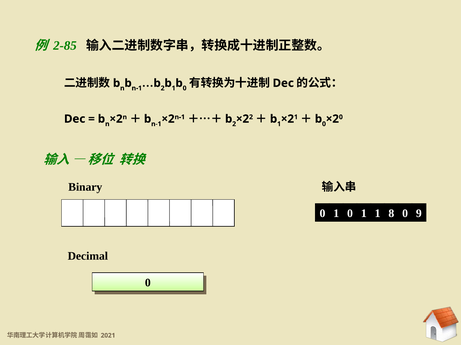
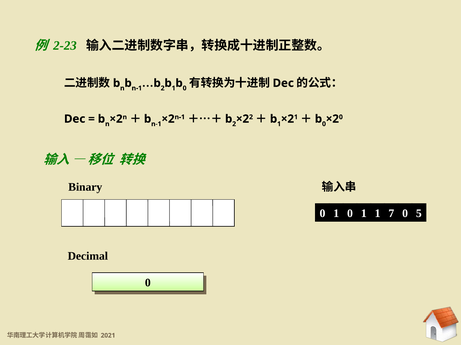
2-85: 2-85 -> 2-23
8: 8 -> 7
9: 9 -> 5
